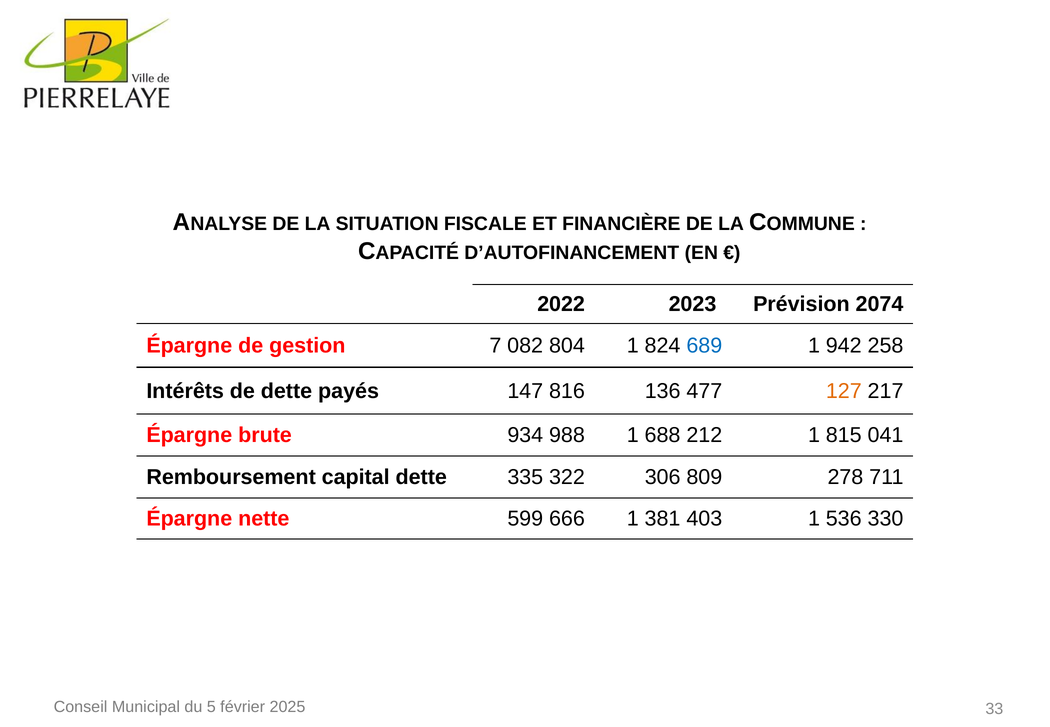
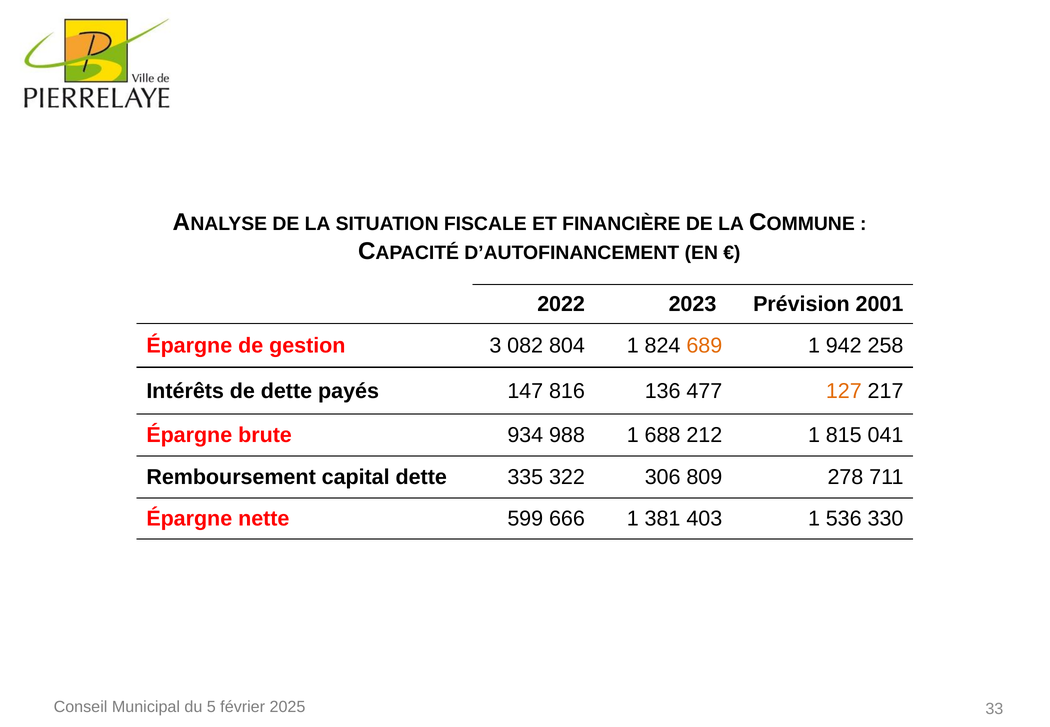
2074: 2074 -> 2001
7: 7 -> 3
689 colour: blue -> orange
